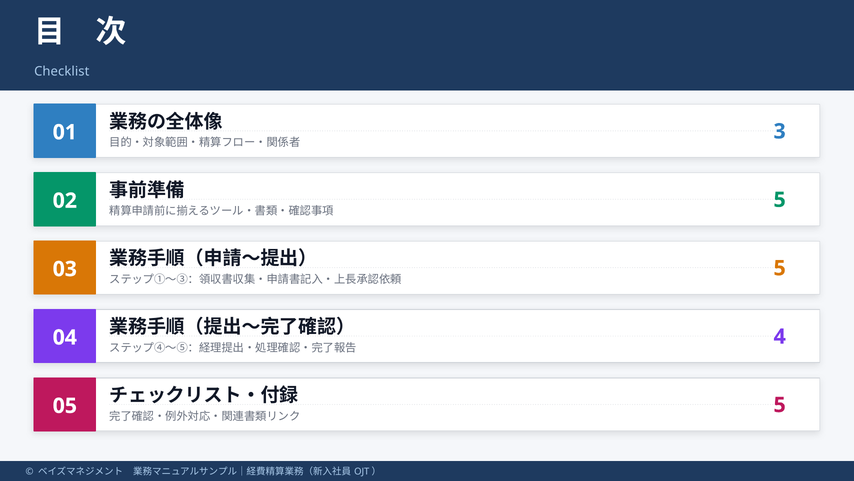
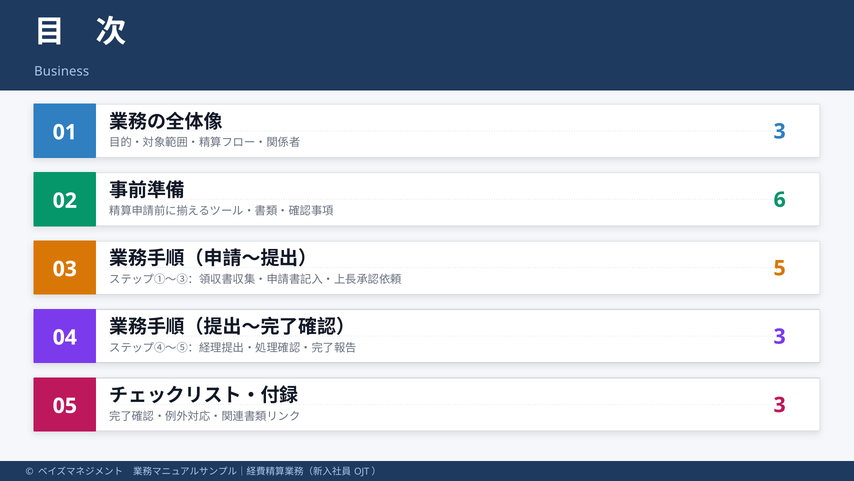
Checklist: Checklist -> Business
5 at (780, 200): 5 -> 6
4 at (780, 336): 4 -> 3
5 at (780, 405): 5 -> 3
